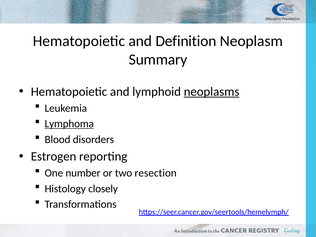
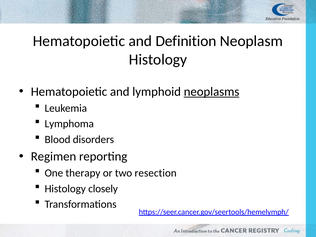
Summary at (158, 60): Summary -> Histology
Lymphoma underline: present -> none
Estrogen: Estrogen -> Regimen
number: number -> therapy
